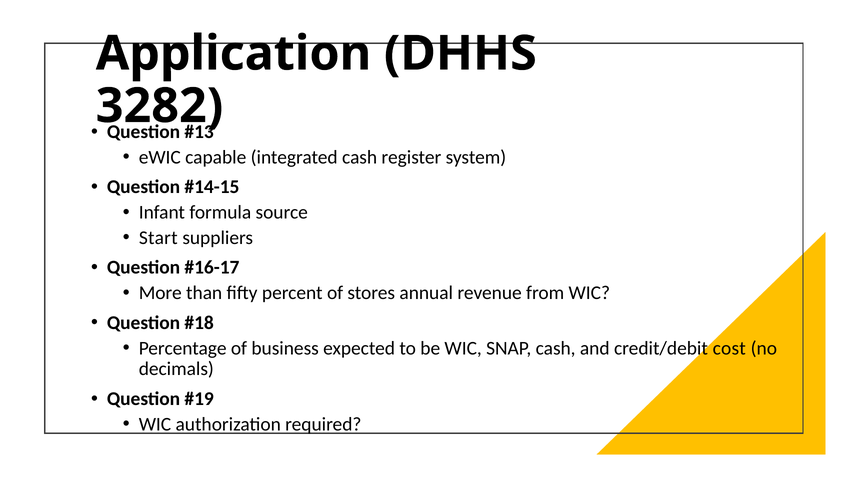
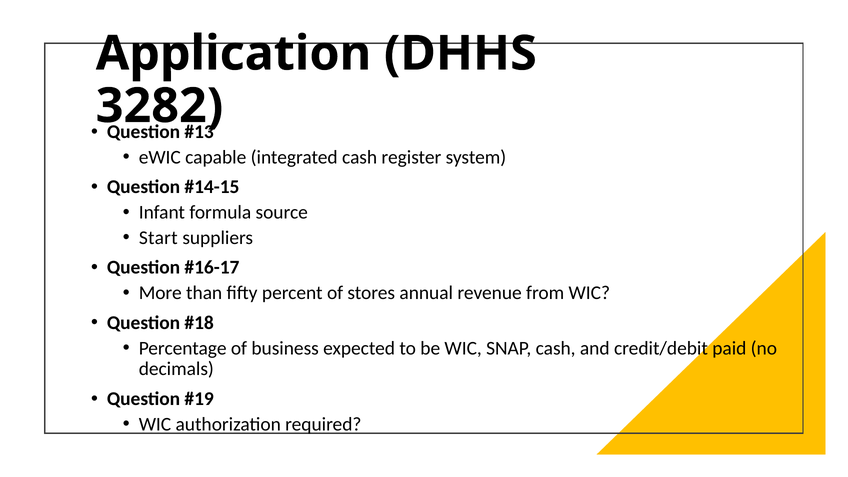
cost: cost -> paid
